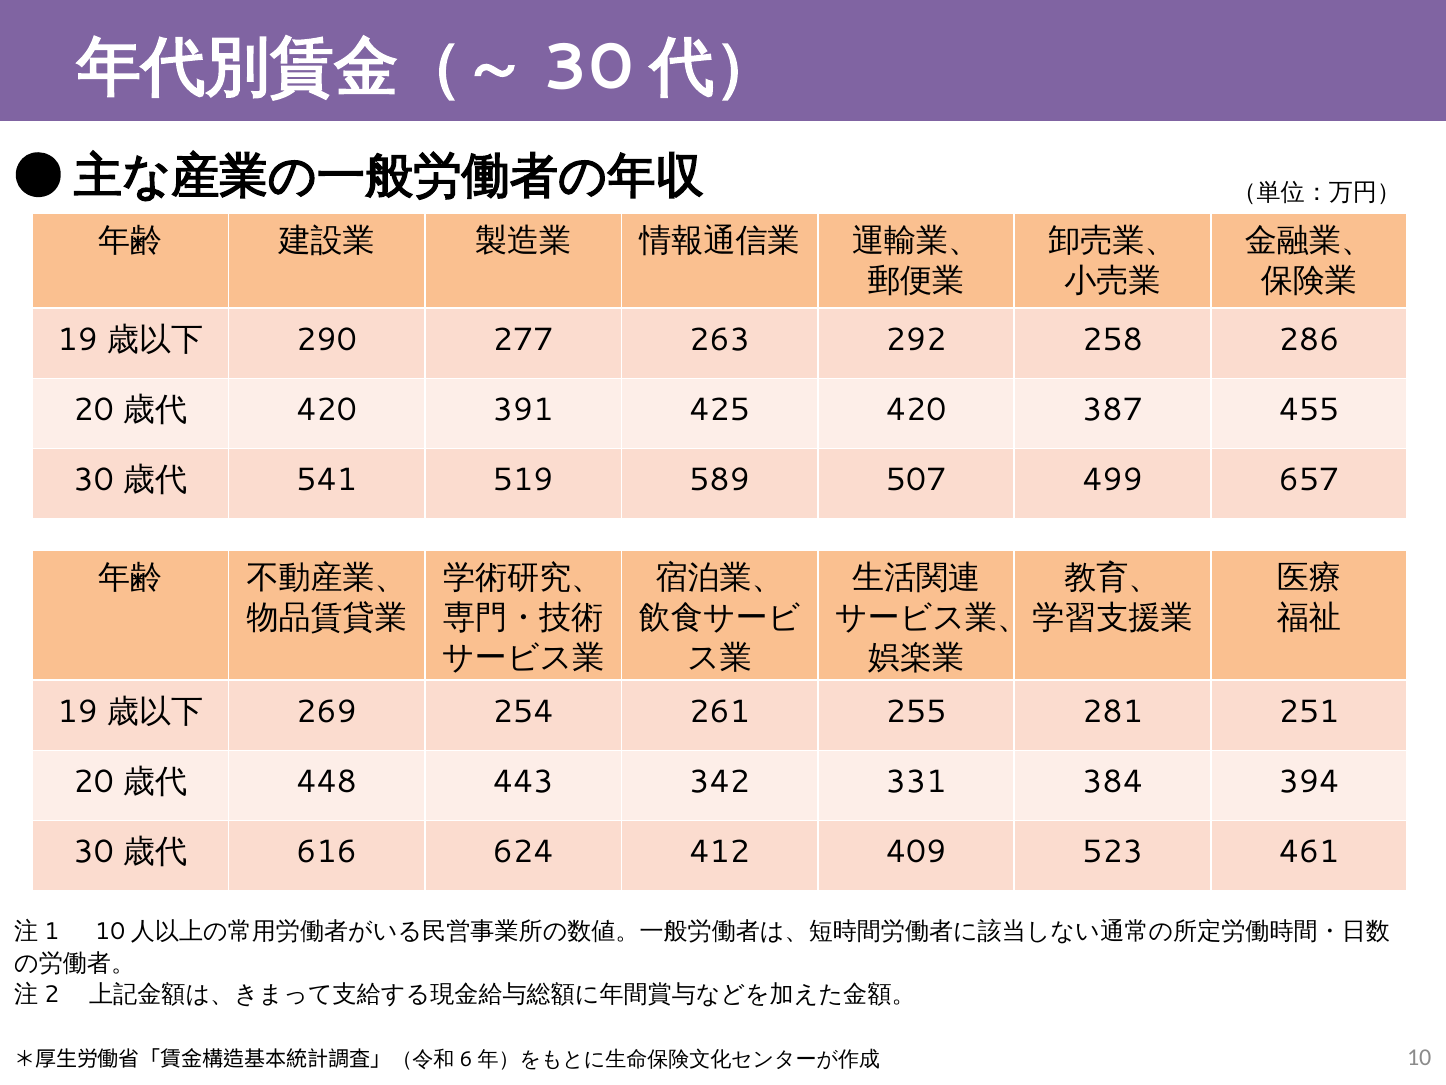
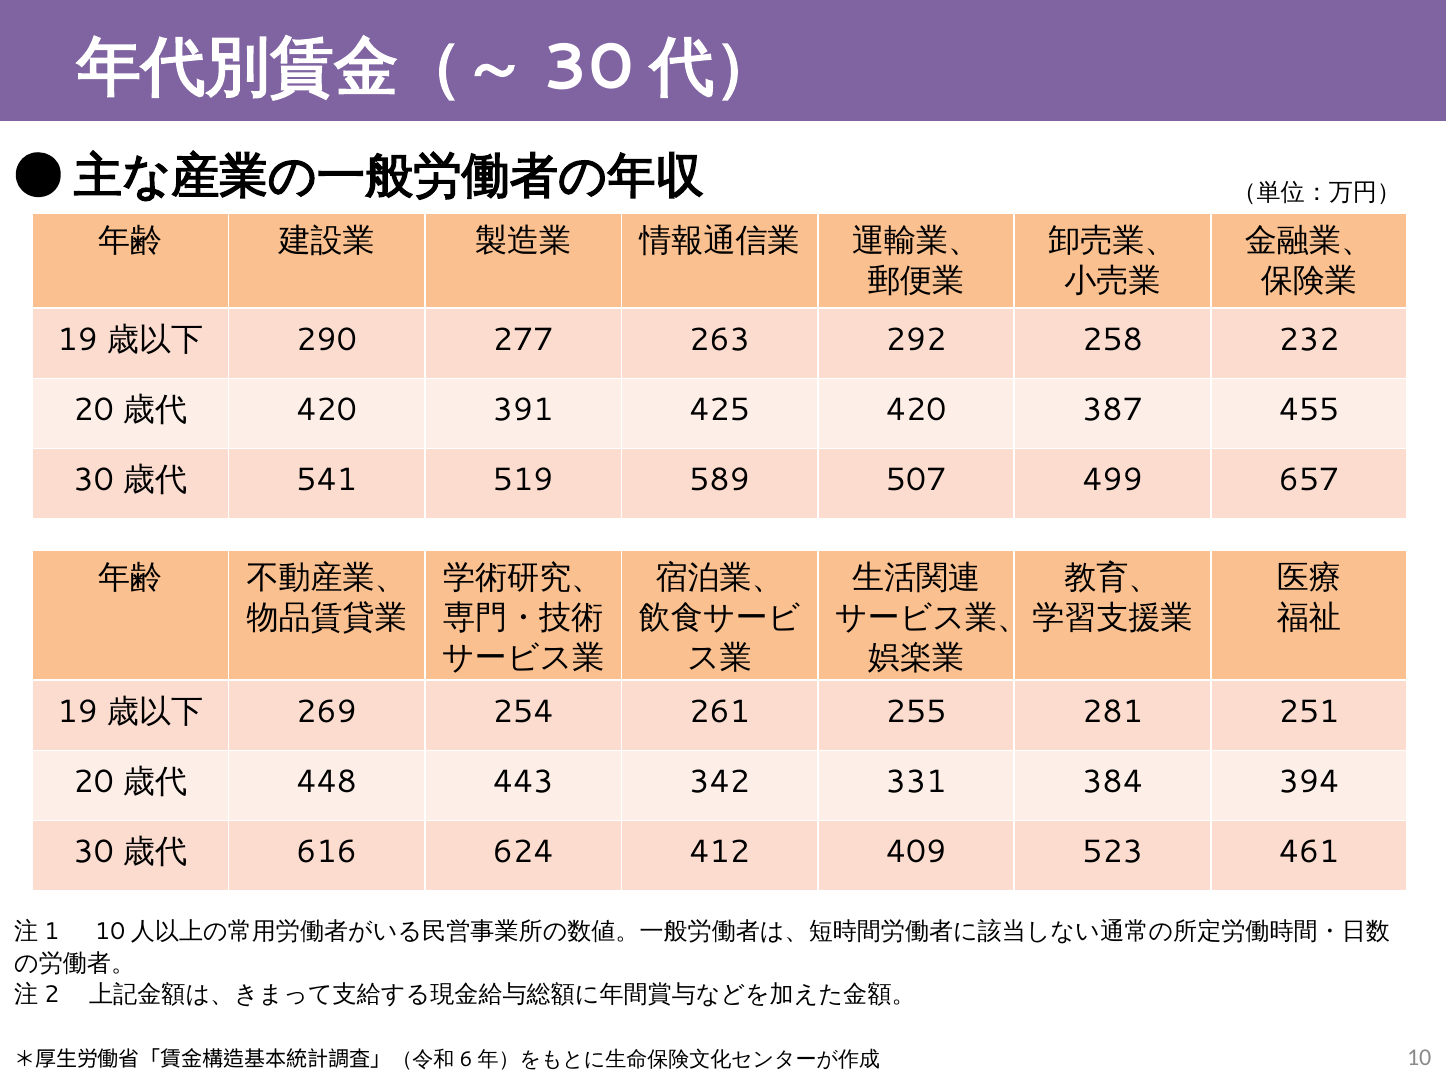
286: 286 -> 232
